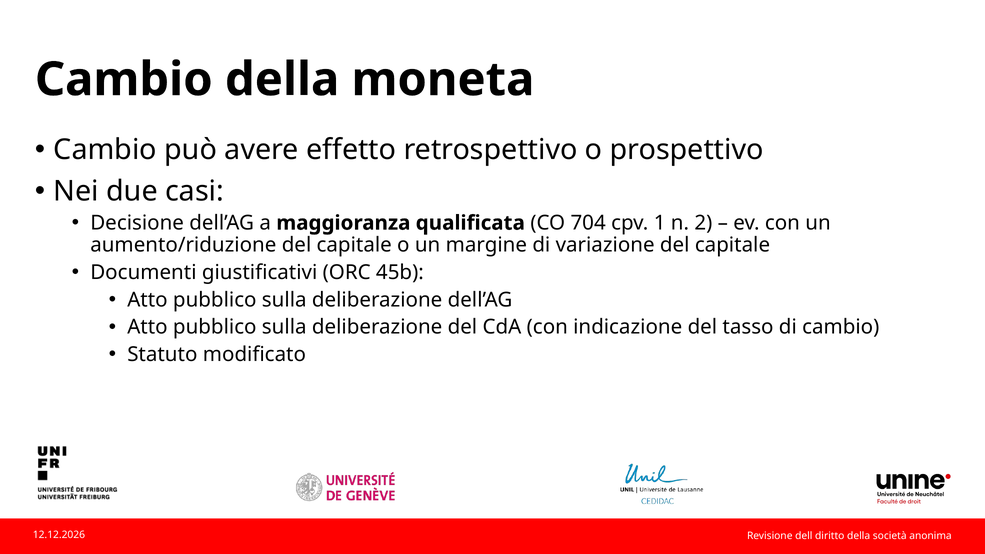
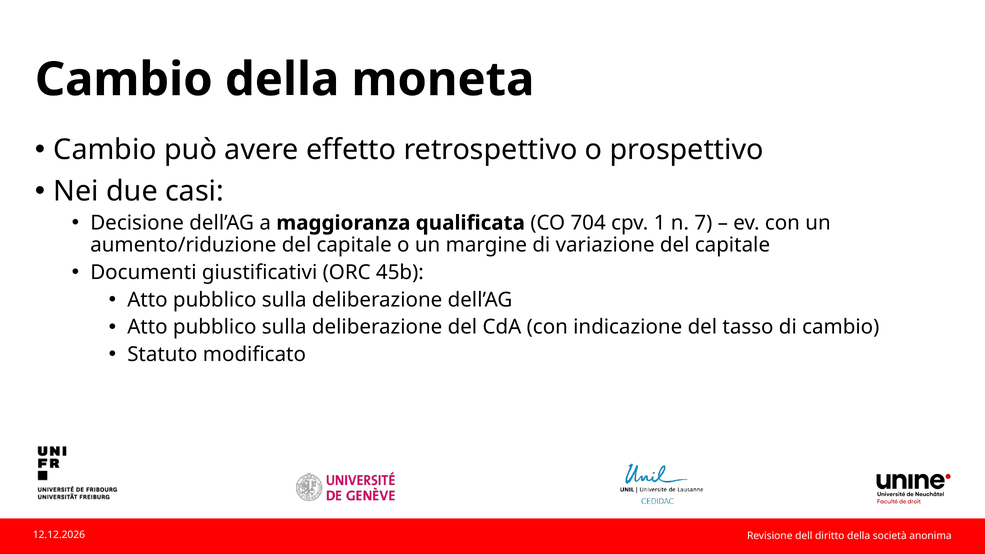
2: 2 -> 7
